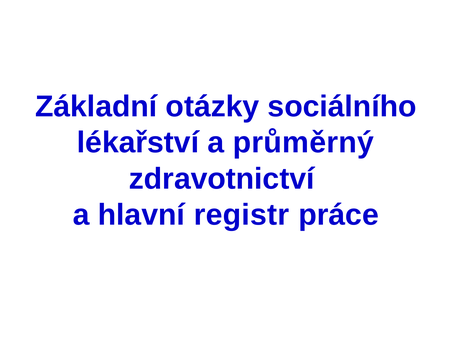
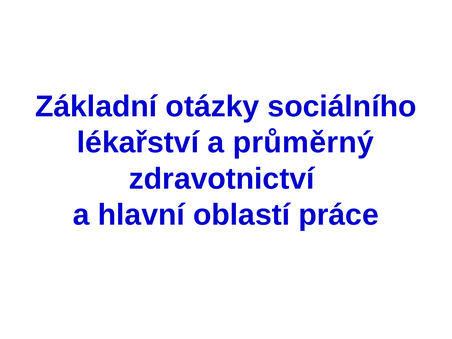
registr: registr -> oblastí
